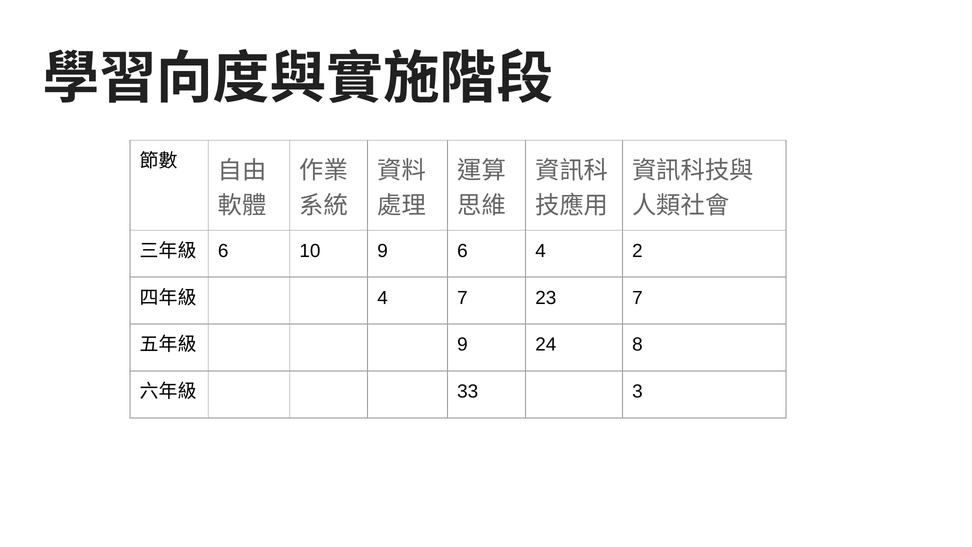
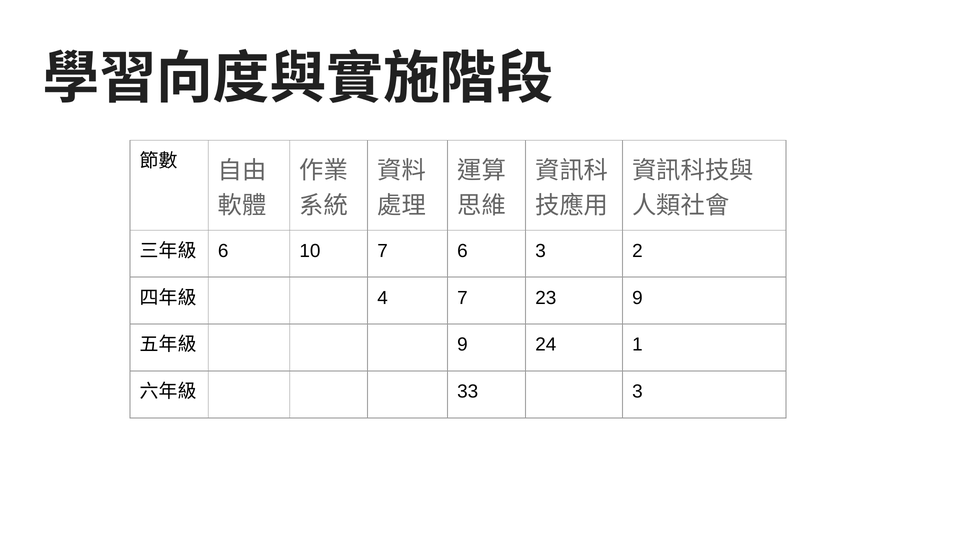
10 9: 9 -> 7
6 4: 4 -> 3
23 7: 7 -> 9
8: 8 -> 1
